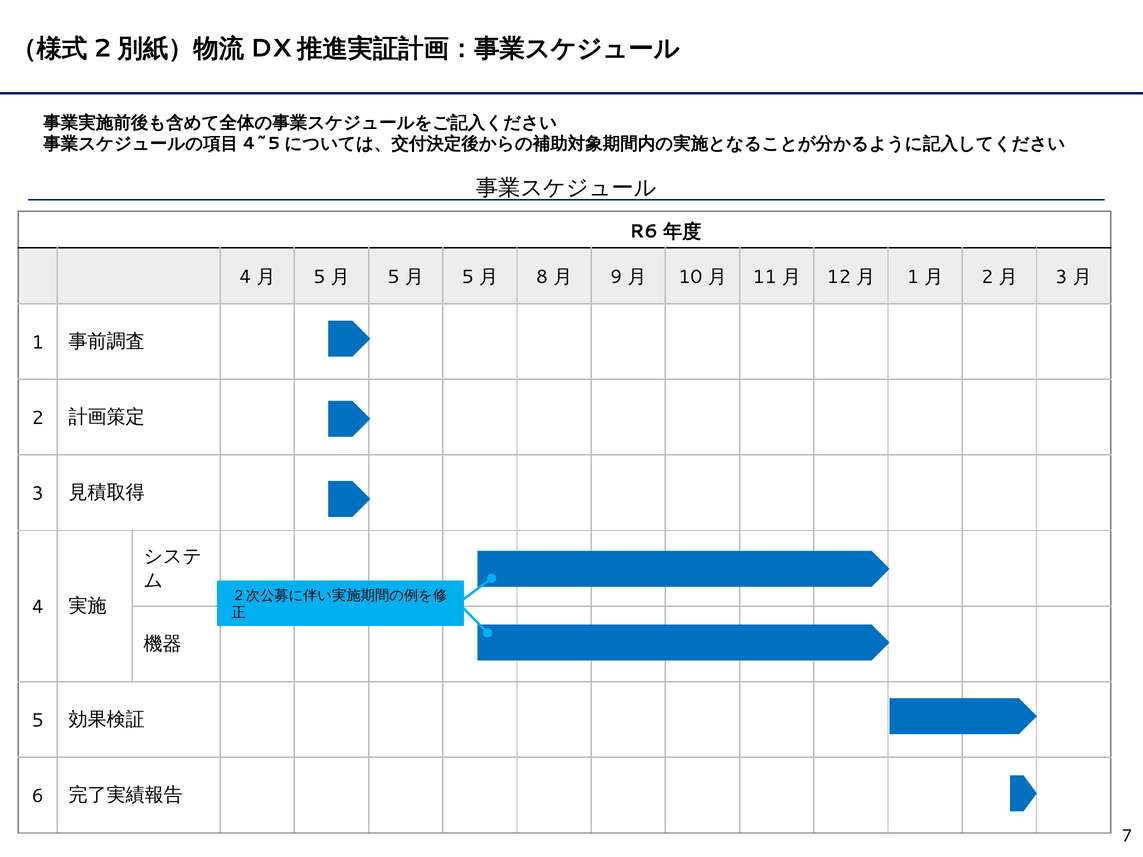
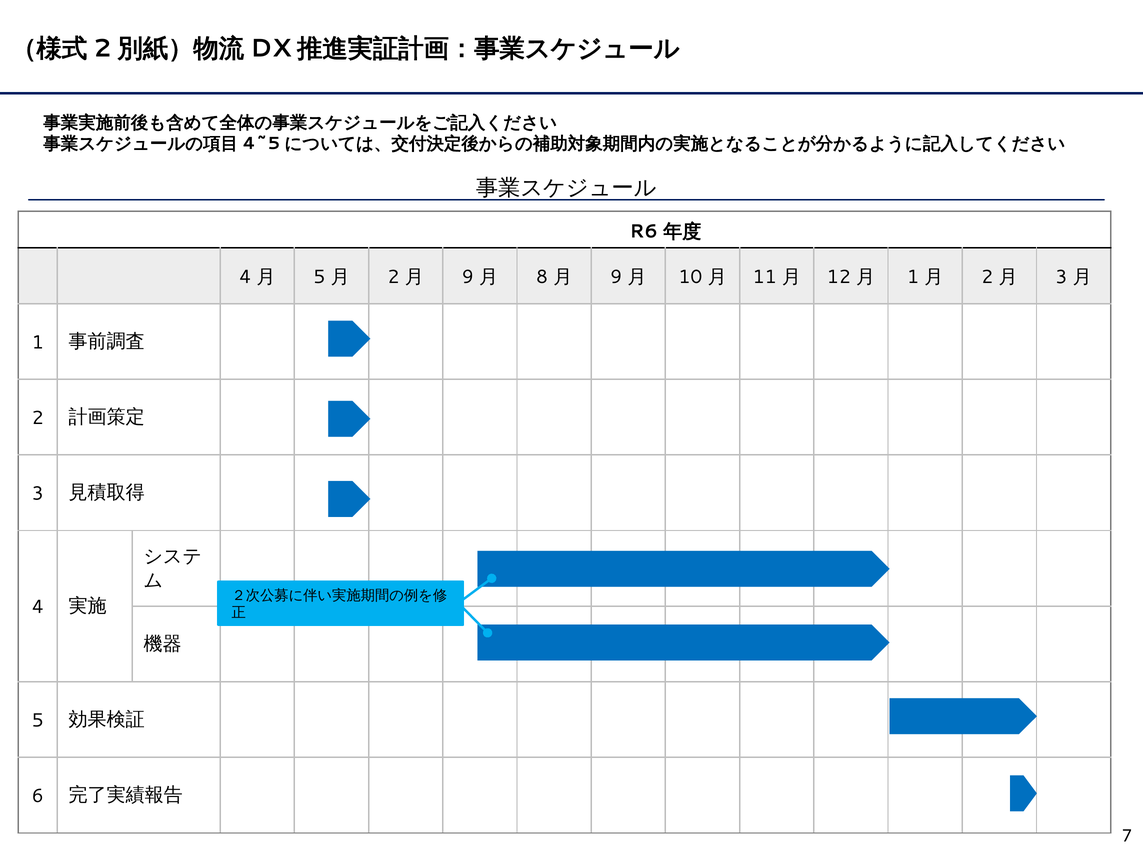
5 at (394, 277): 5 -> 2
5 at (468, 277): 5 -> 9
